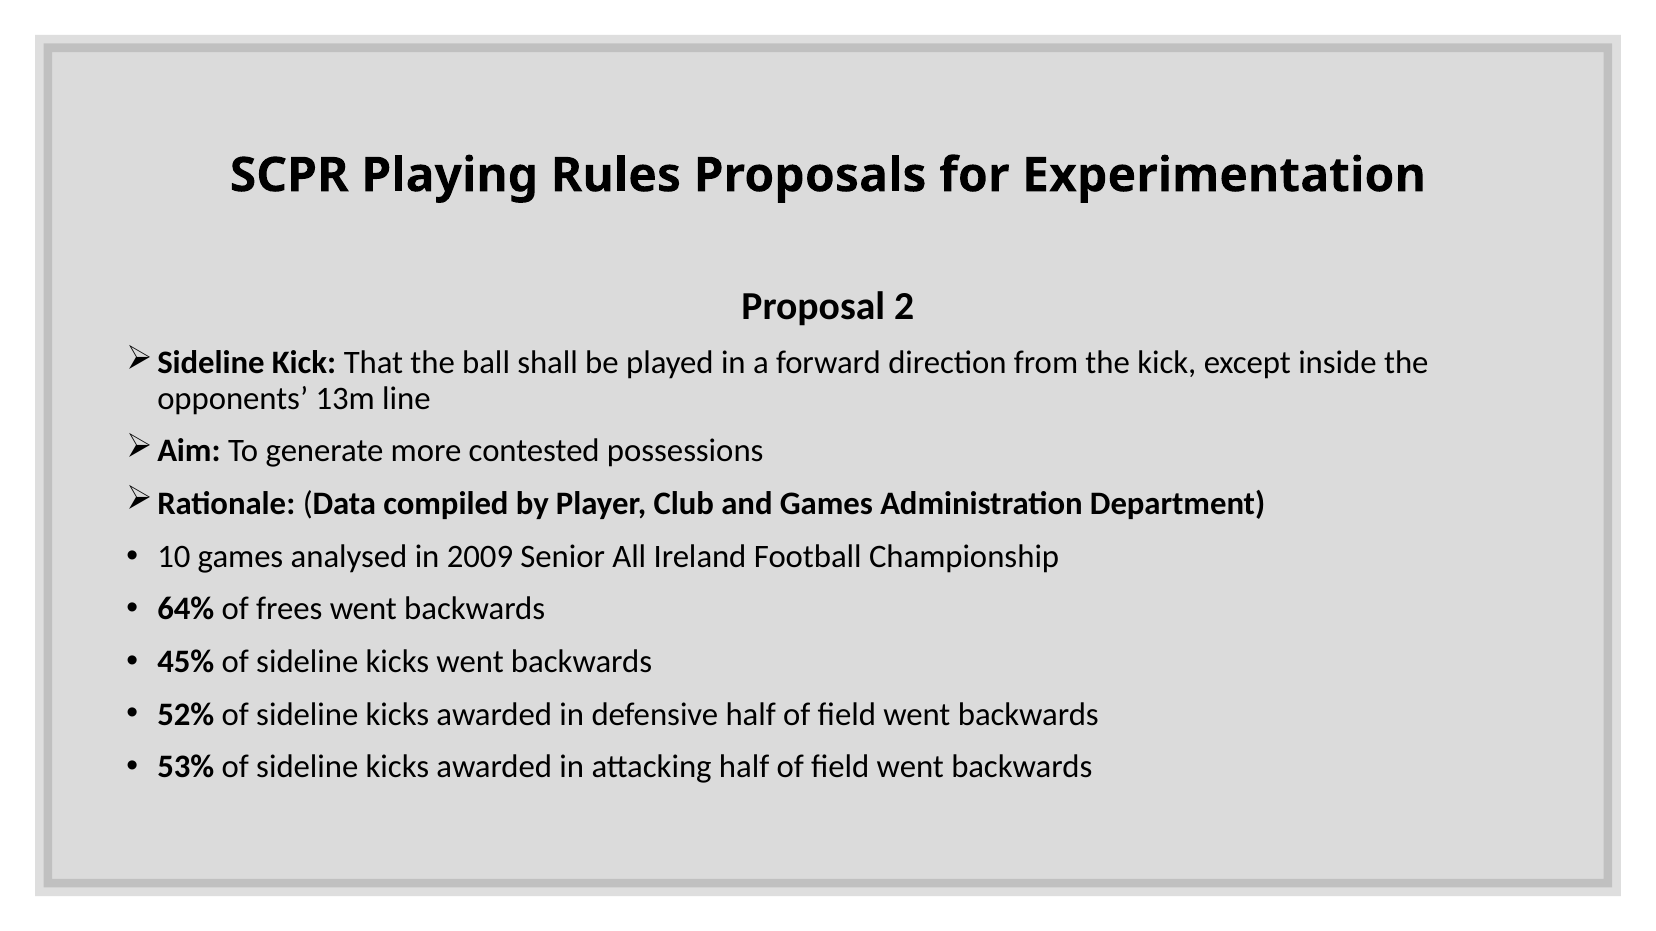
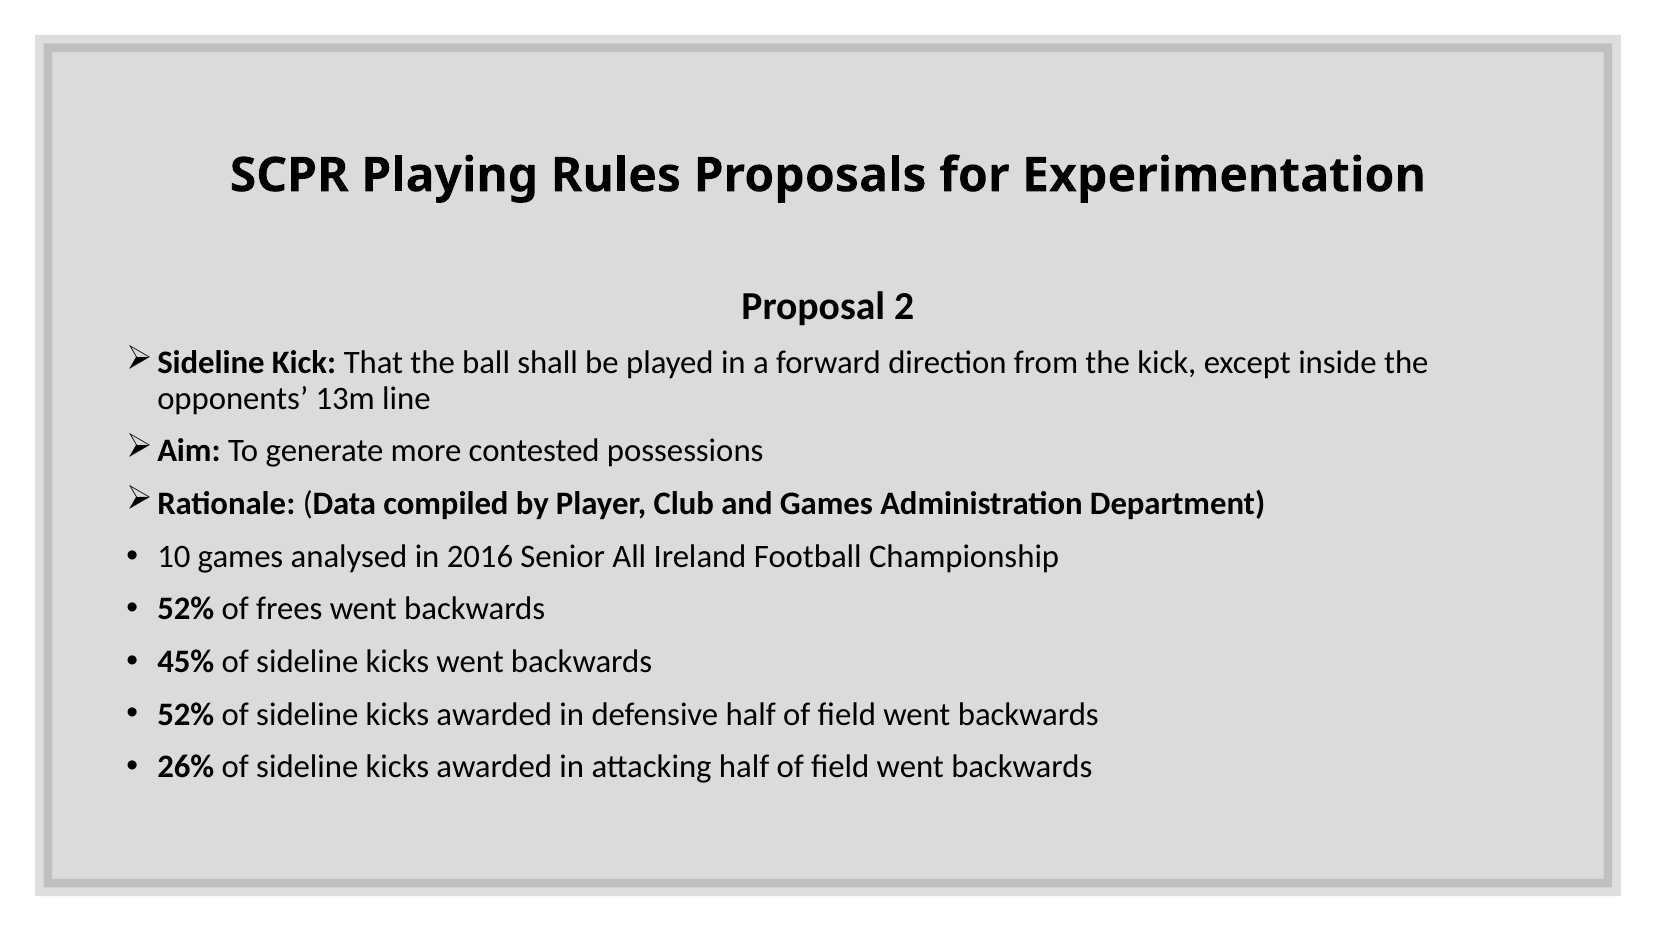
2009: 2009 -> 2016
64% at (186, 609): 64% -> 52%
53%: 53% -> 26%
